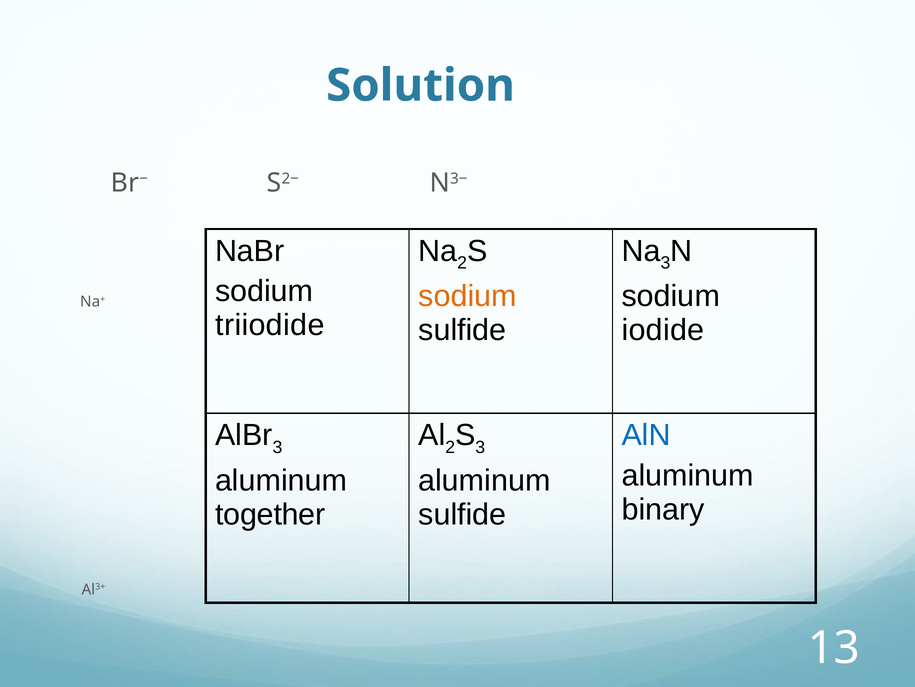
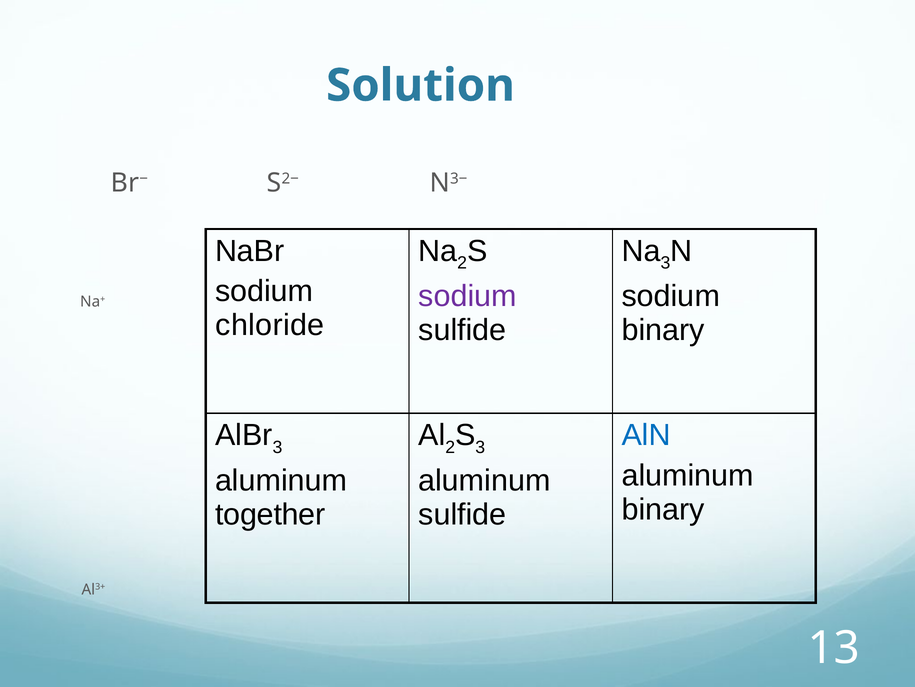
sodium at (468, 296) colour: orange -> purple
triiodide: triiodide -> chloride
iodide at (663, 330): iodide -> binary
